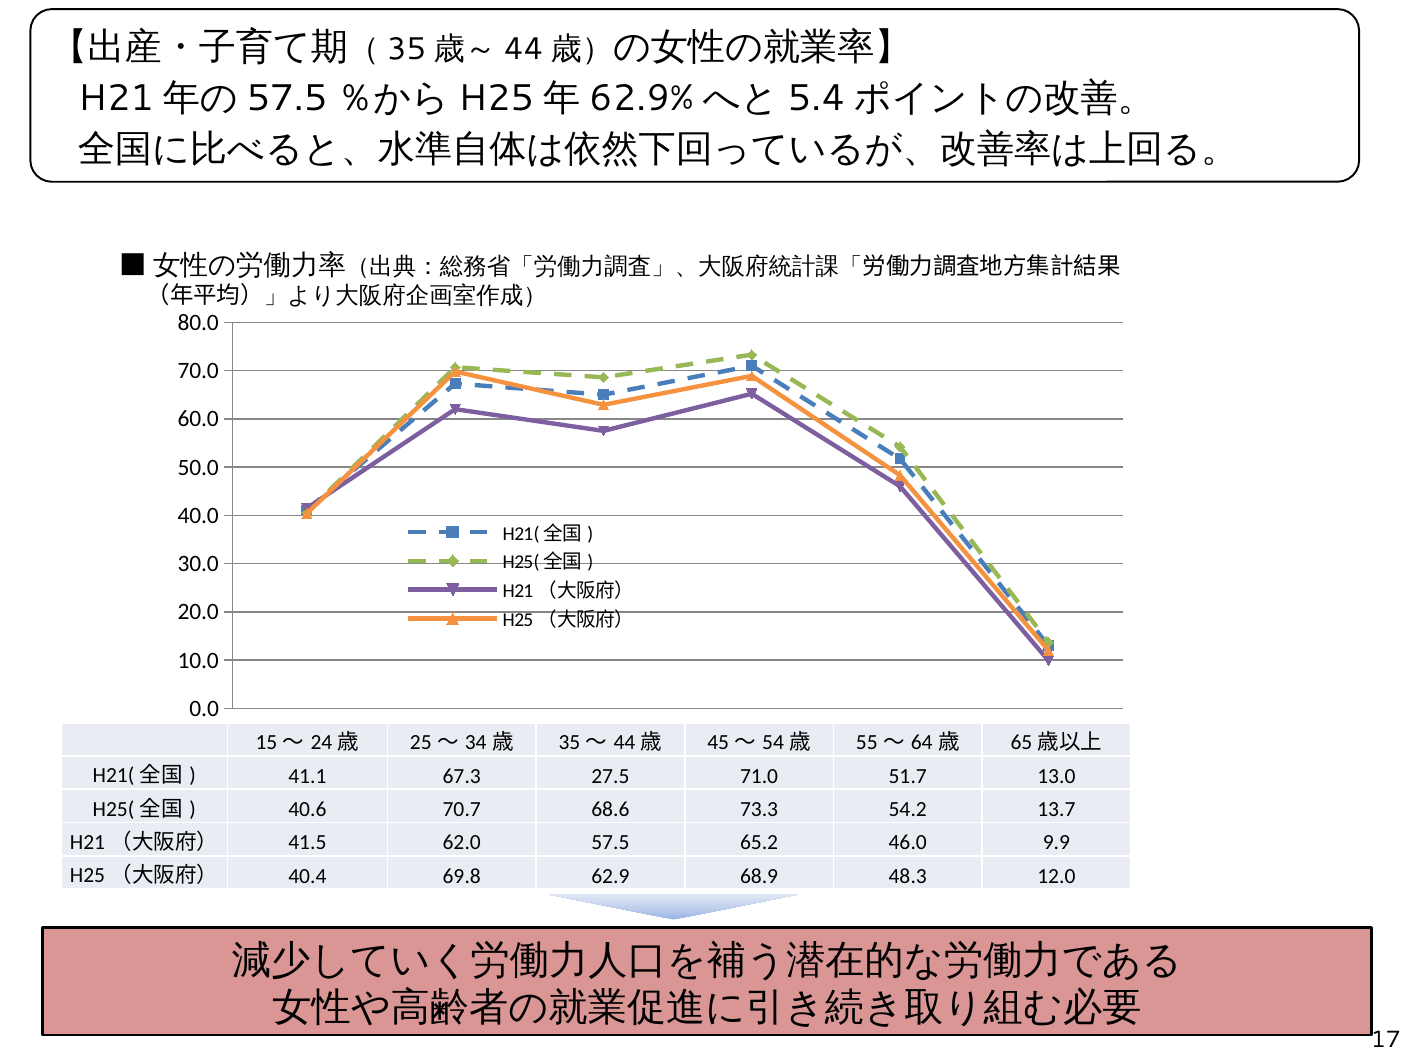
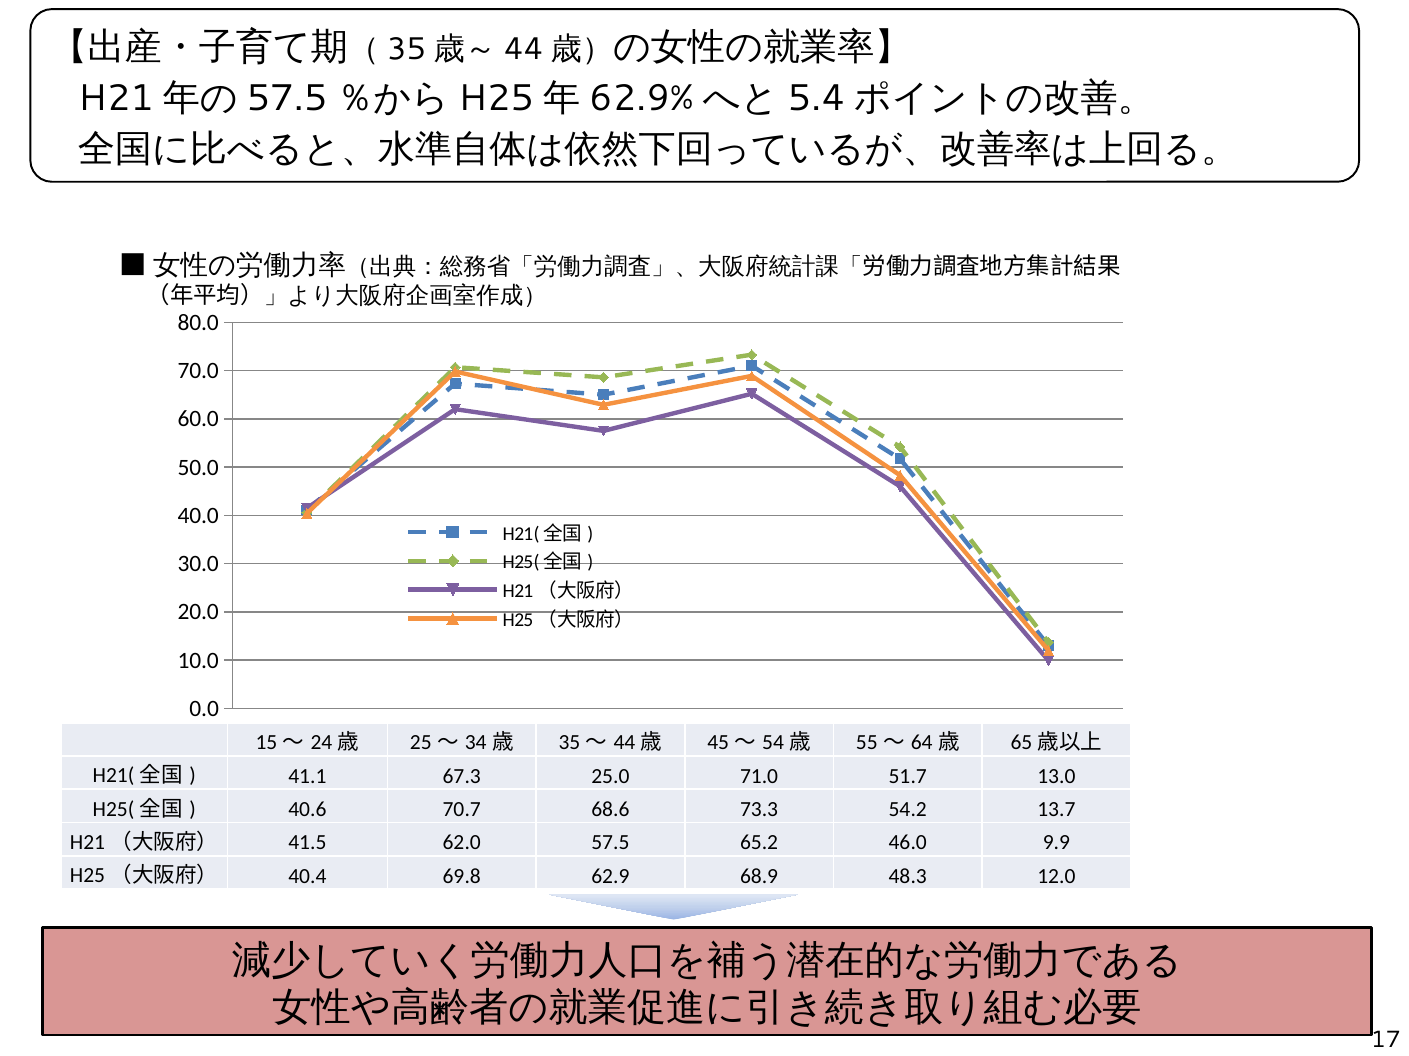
27.5: 27.5 -> 25.0
